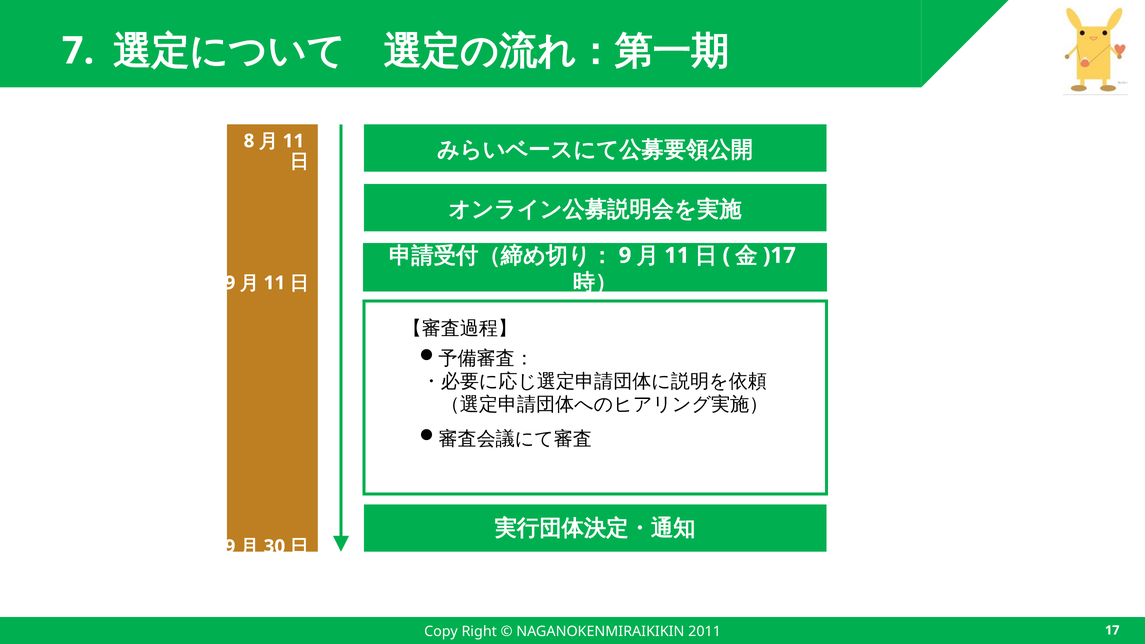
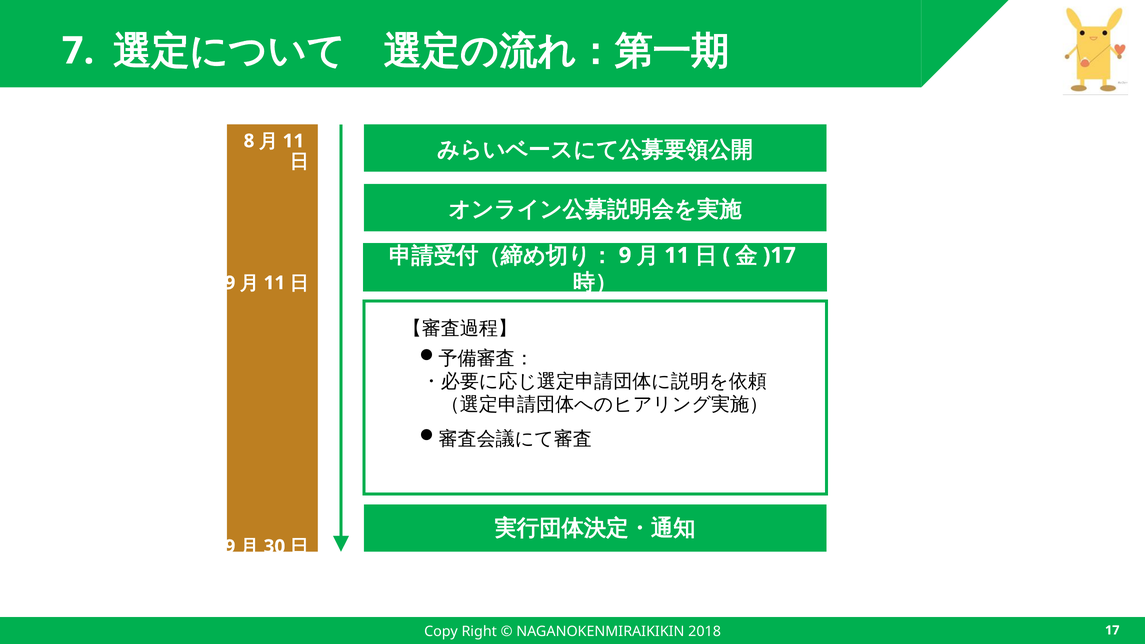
2011: 2011 -> 2018
